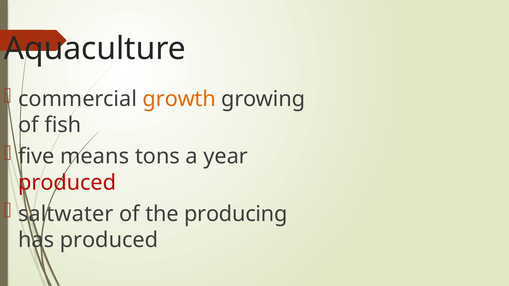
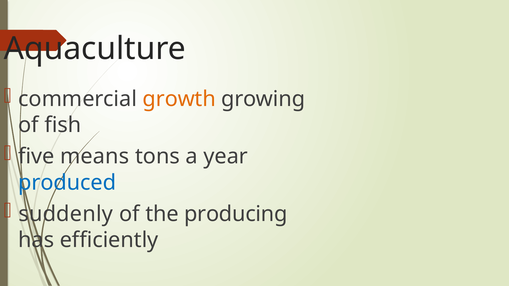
produced at (67, 183) colour: red -> blue
saltwater: saltwater -> suddenly
has produced: produced -> efficiently
